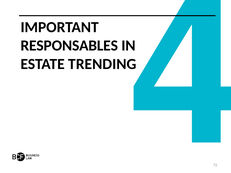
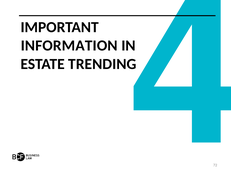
RESPONSABLES: RESPONSABLES -> INFORMATION
